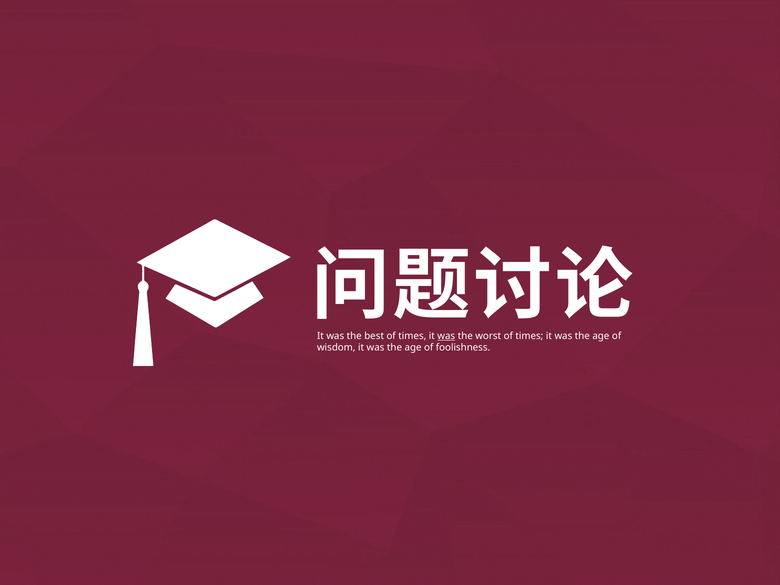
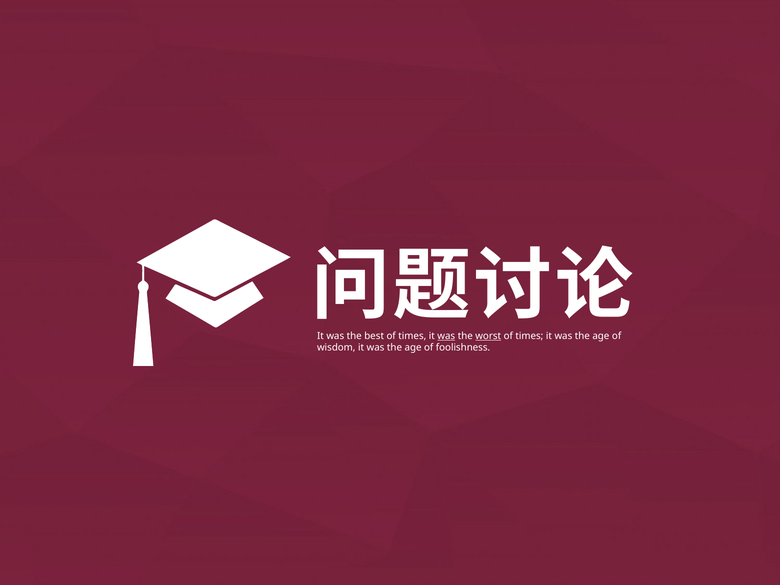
worst underline: none -> present
